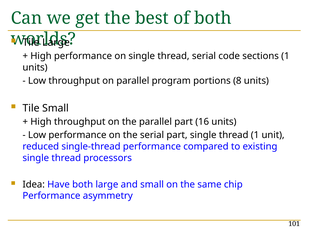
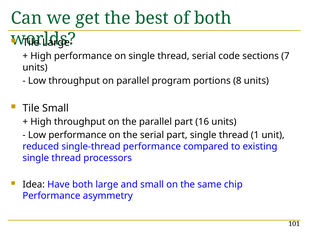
sections 1: 1 -> 7
